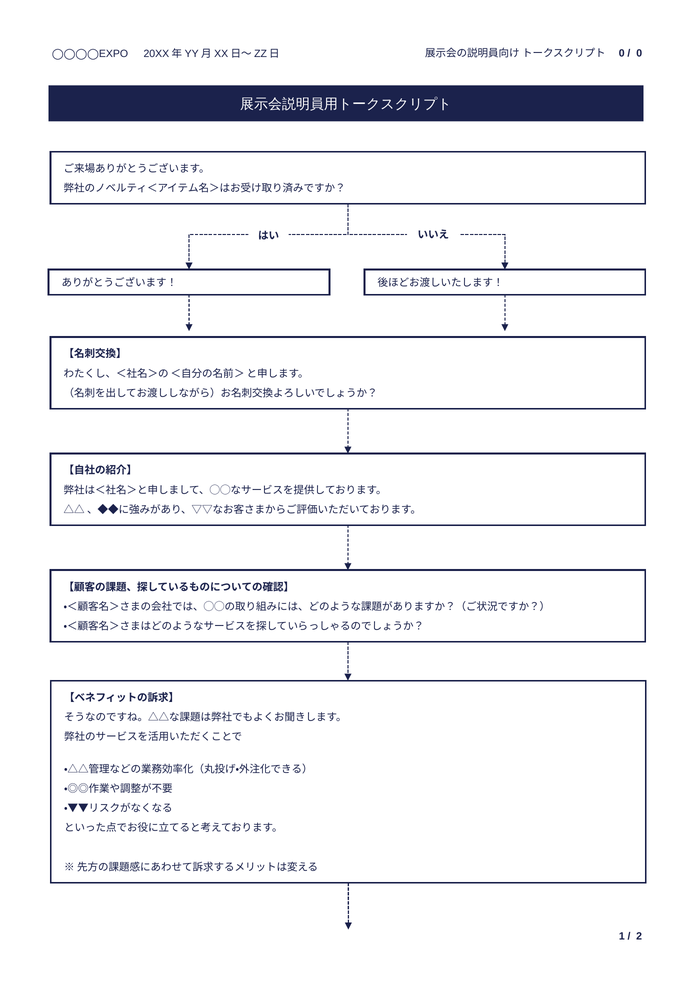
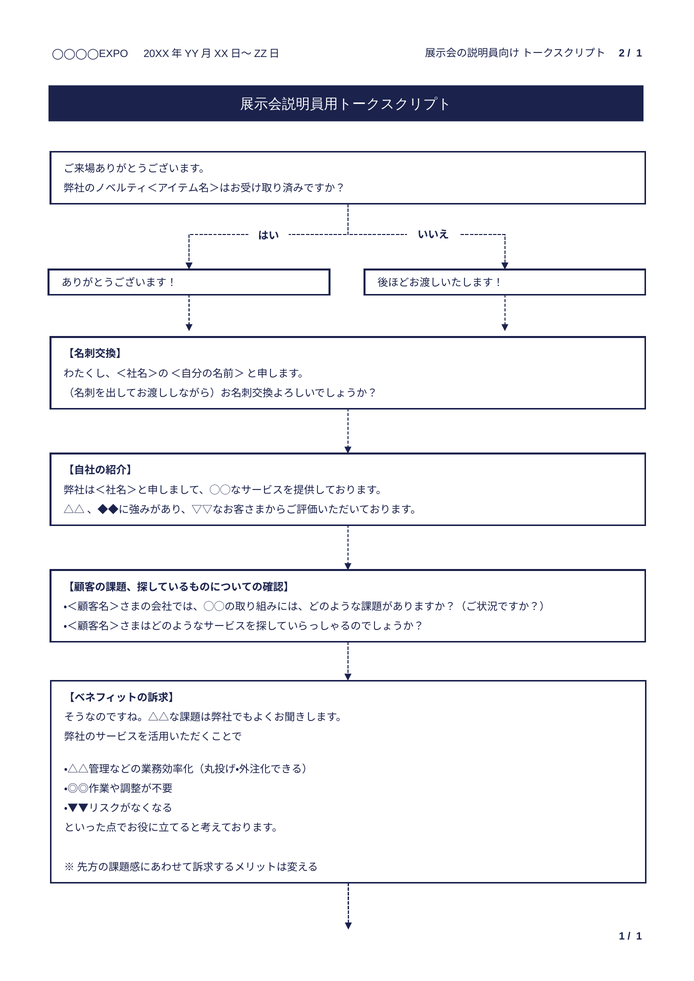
0 at (622, 53): 0 -> 2
0 at (639, 53): 0 -> 1
2 at (639, 937): 2 -> 1
